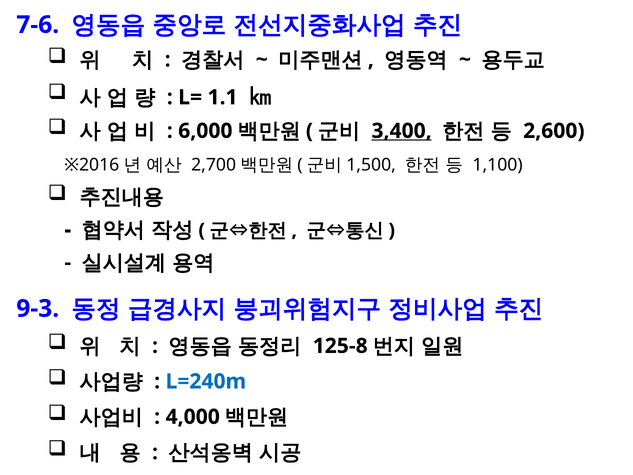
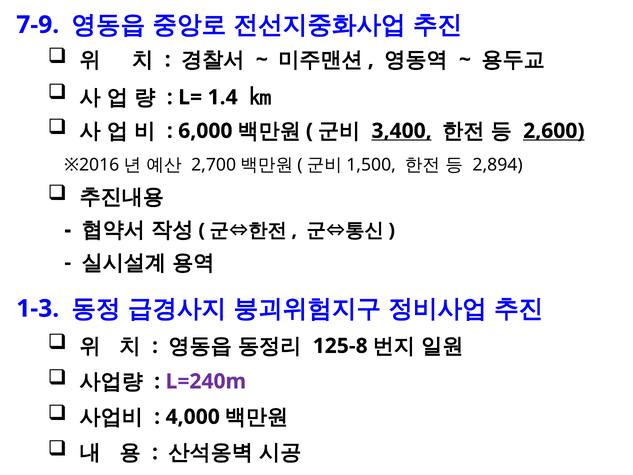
7-6: 7-6 -> 7-9
1.1: 1.1 -> 1.4
2,600 underline: none -> present
1,100: 1,100 -> 2,894
9-3: 9-3 -> 1-3
L=240m colour: blue -> purple
